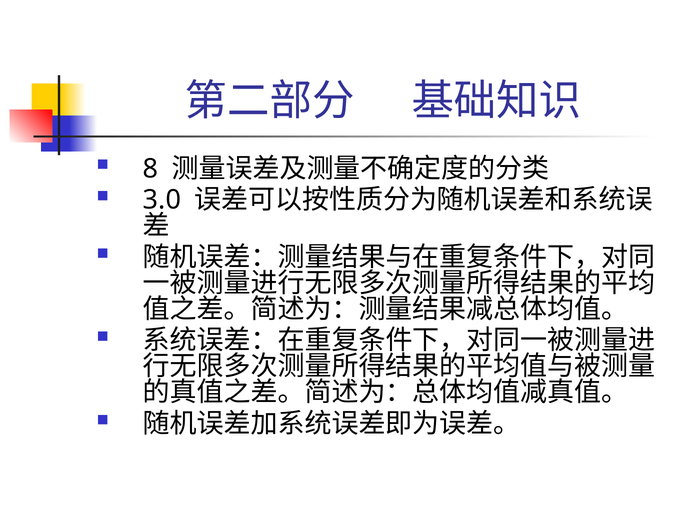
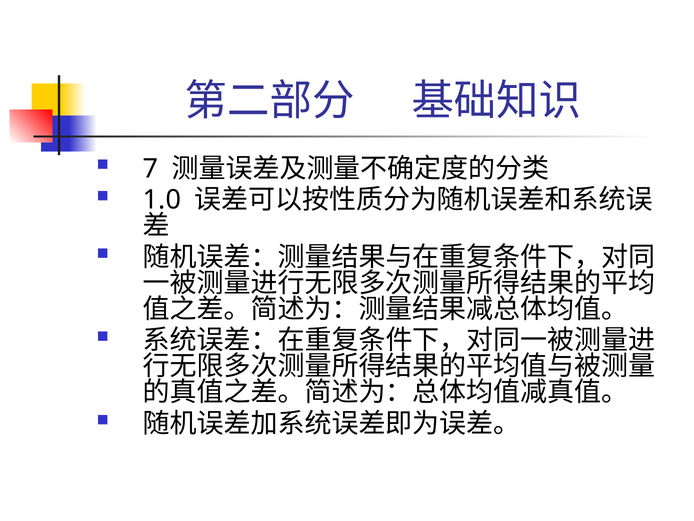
8: 8 -> 7
3.0: 3.0 -> 1.0
